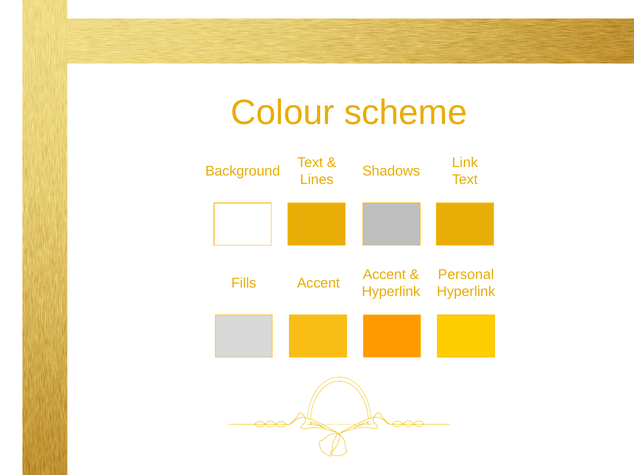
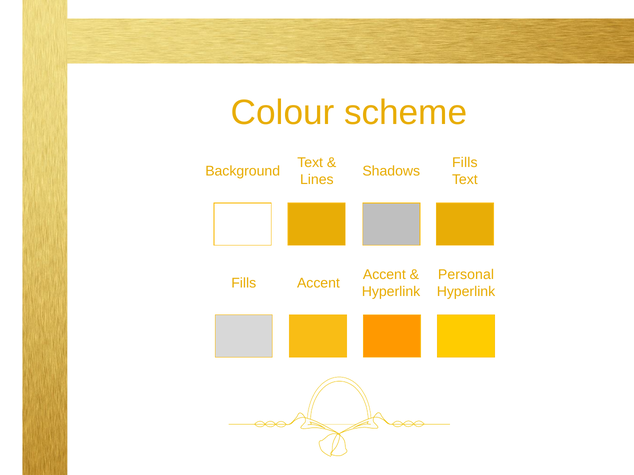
Link at (465, 163): Link -> Fills
